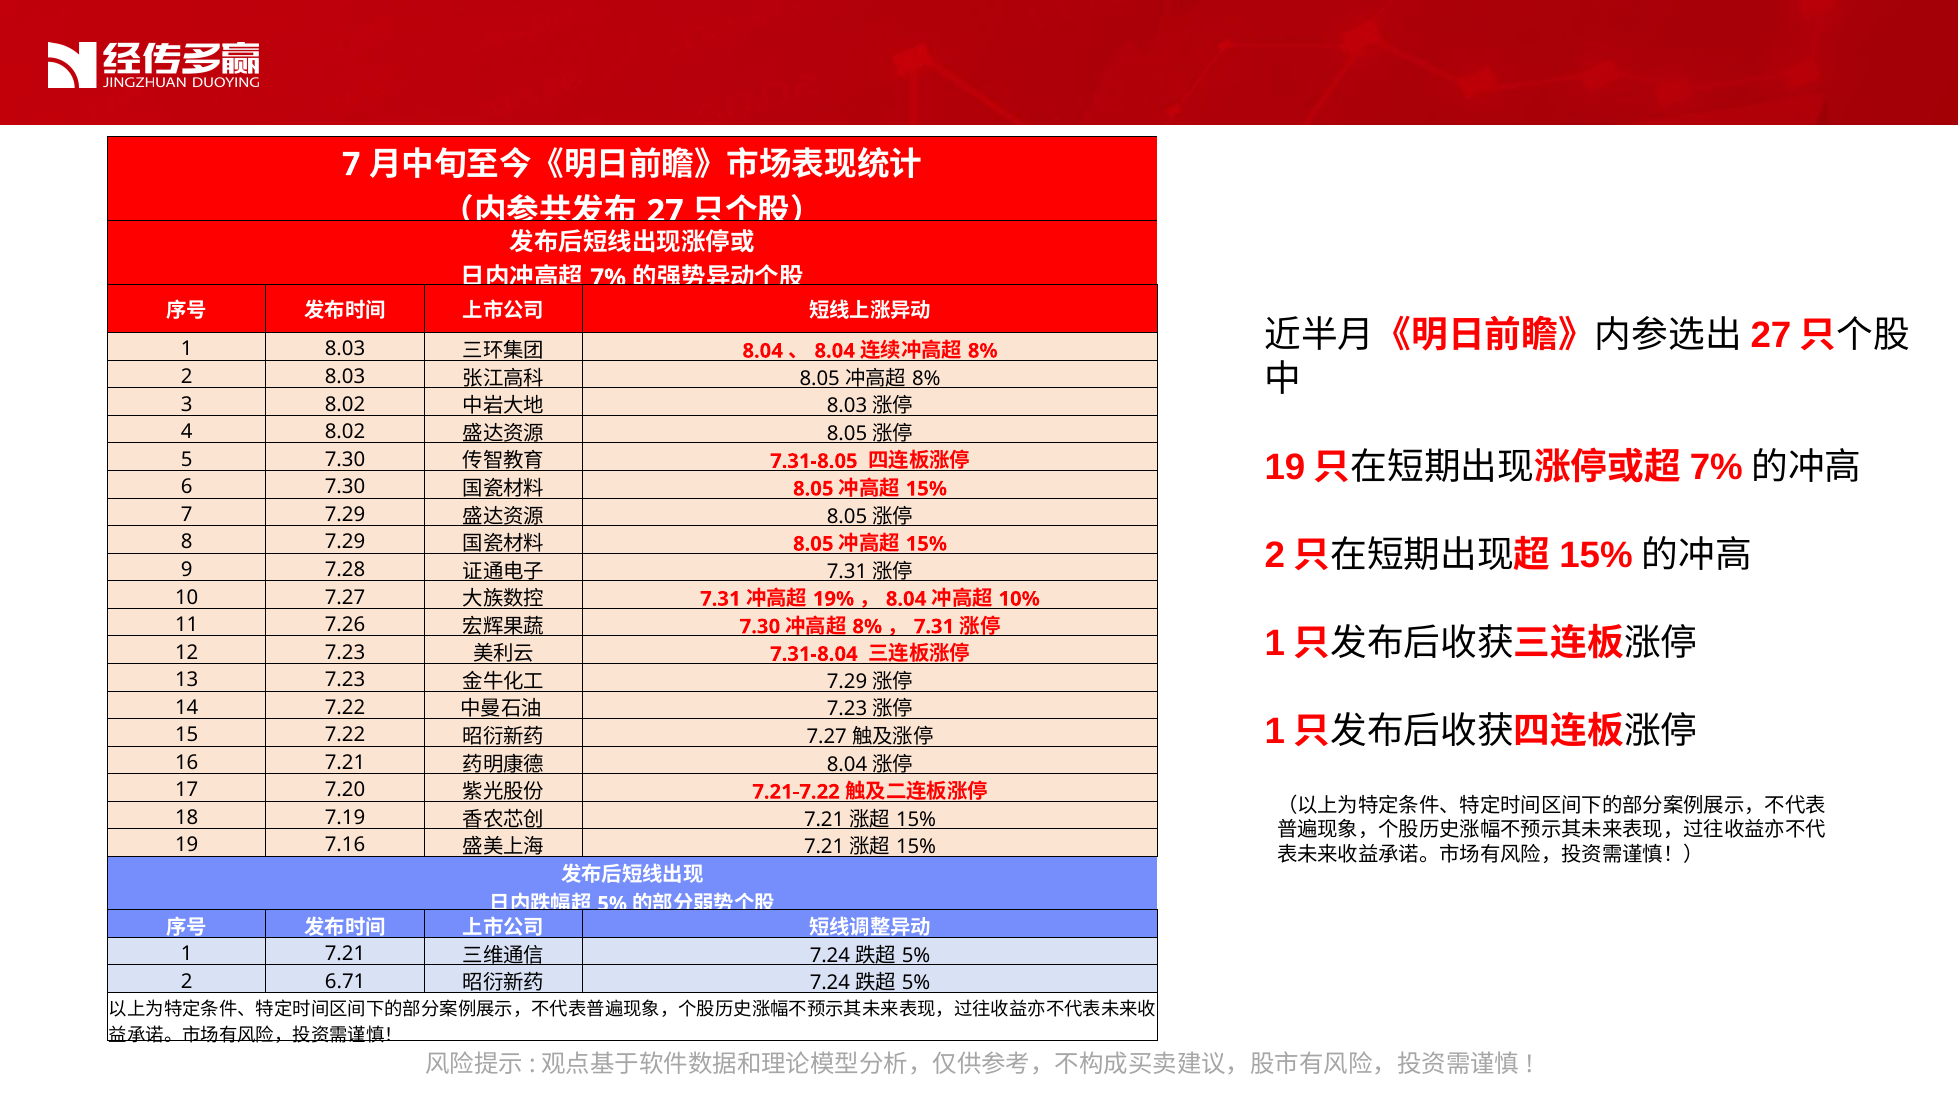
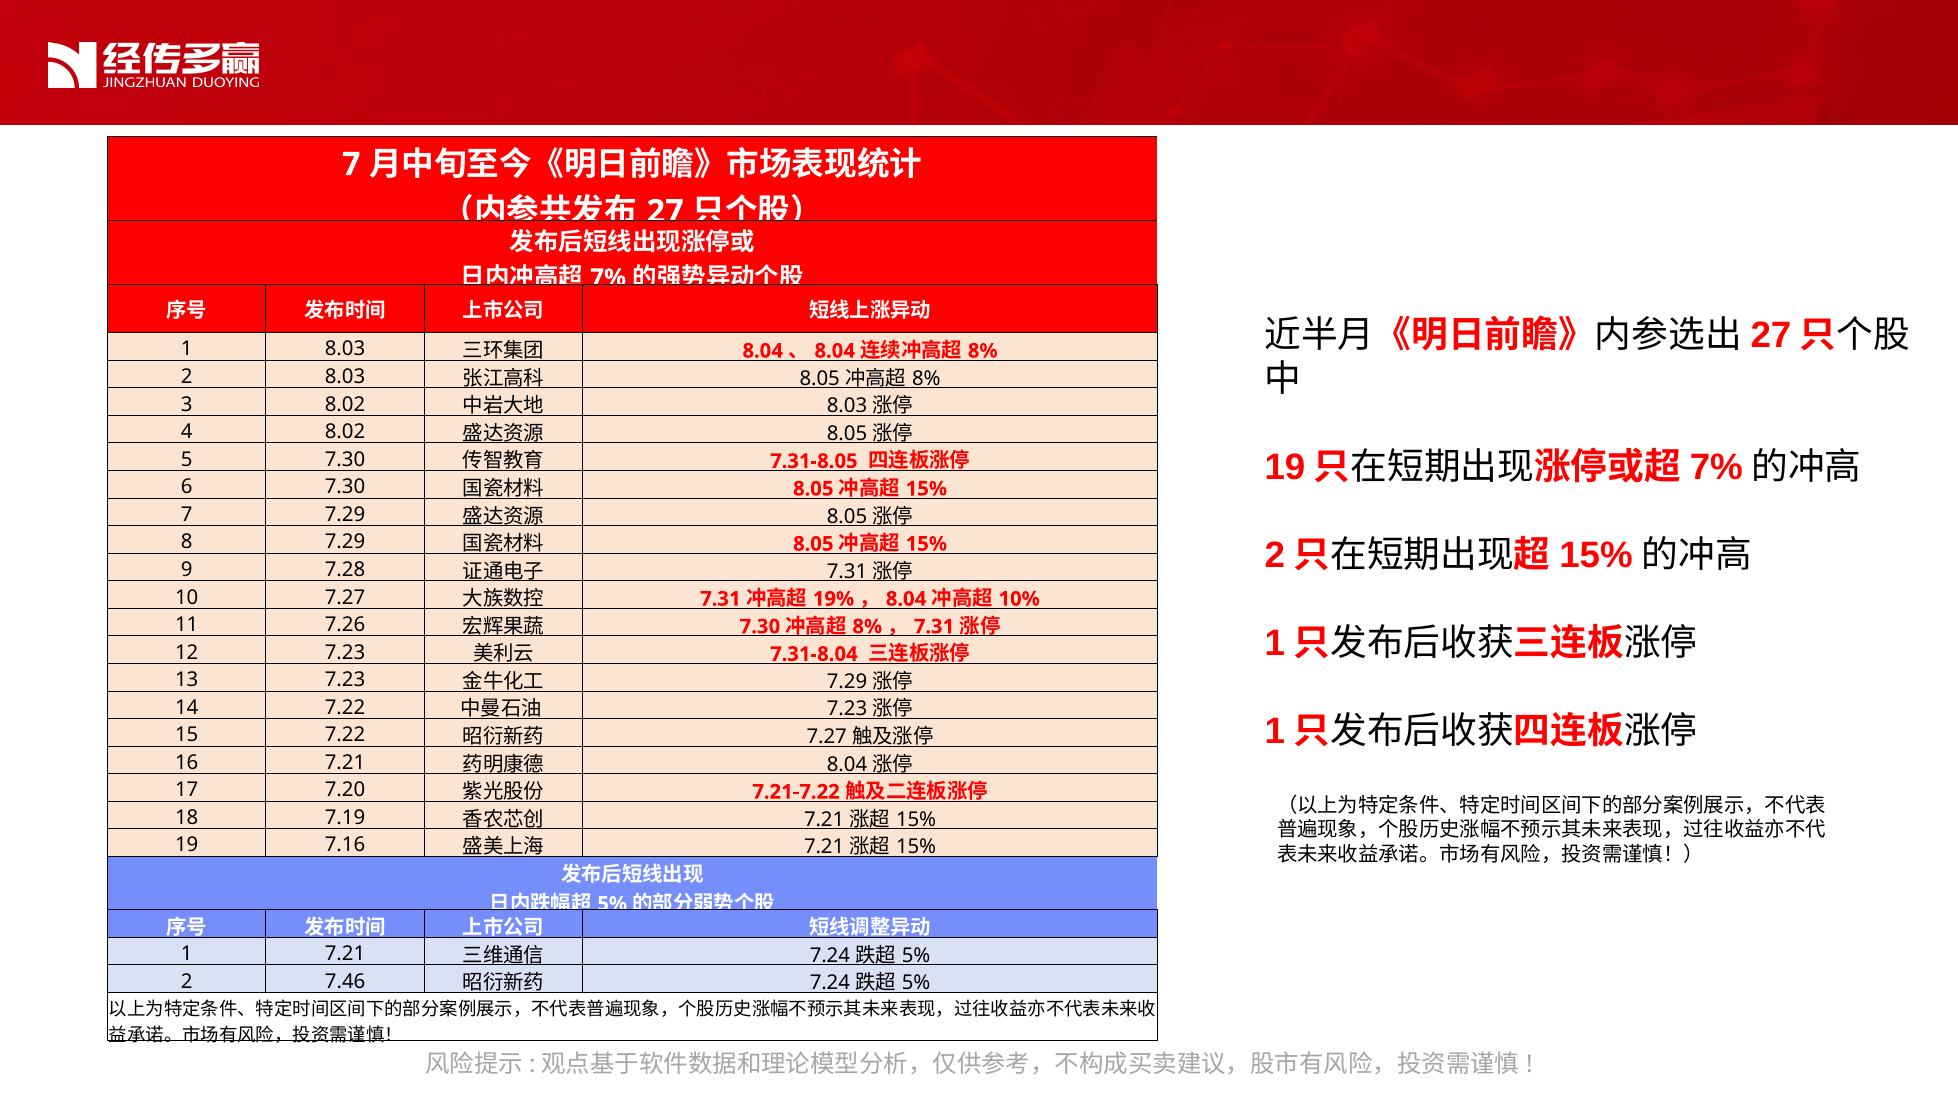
6.71: 6.71 -> 7.46
